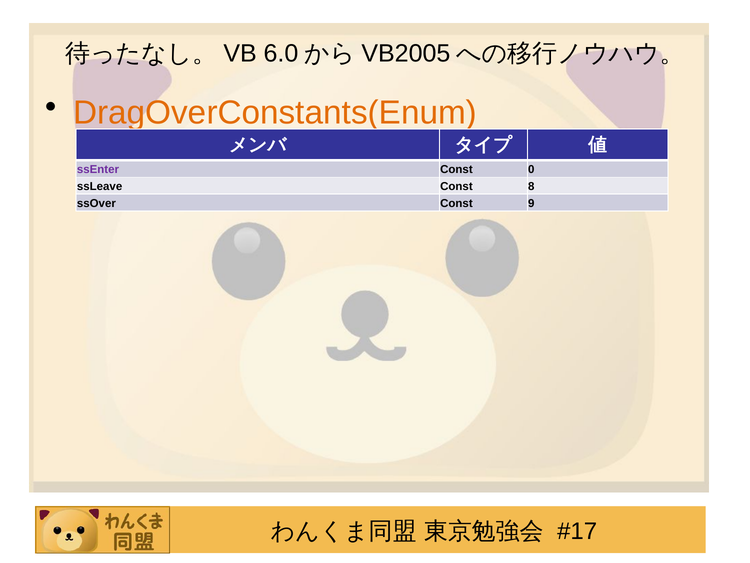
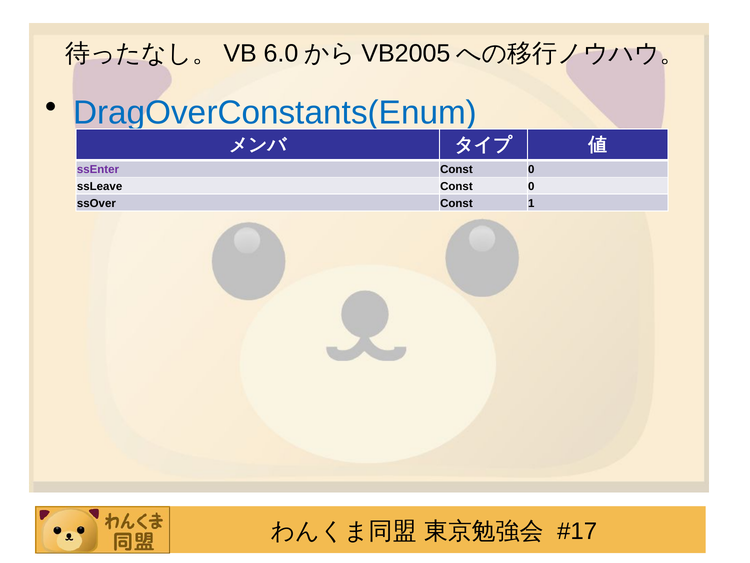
DragOverConstants(Enum colour: orange -> blue
ssLeave Const 8: 8 -> 0
9: 9 -> 1
